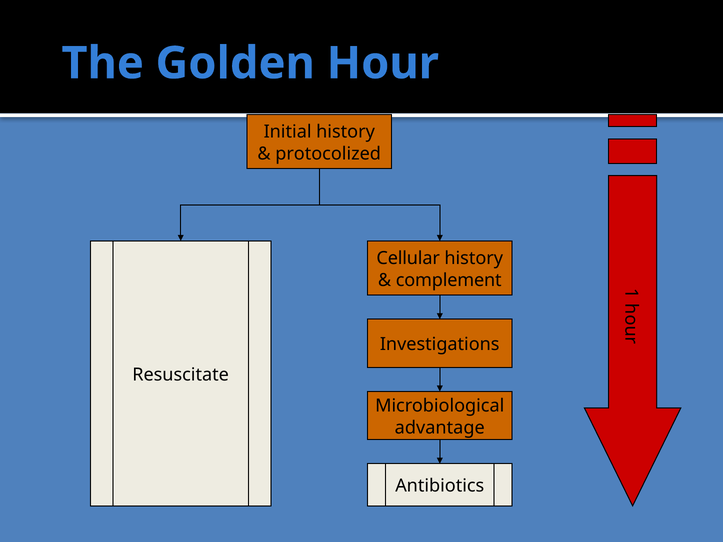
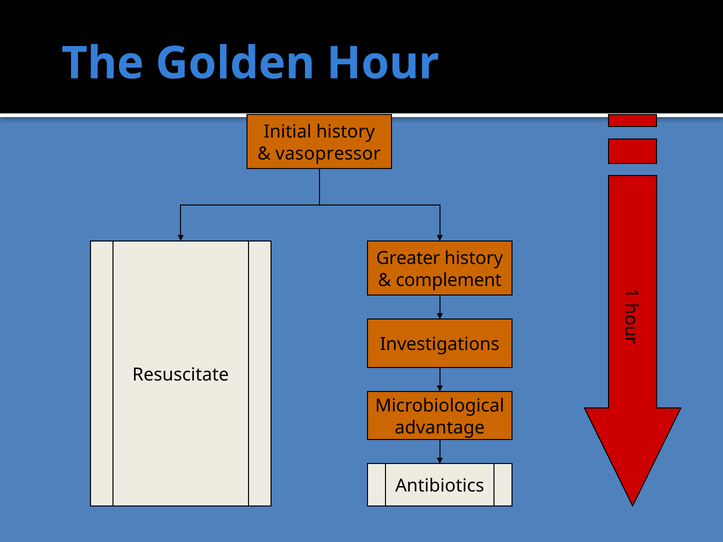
protocolized: protocolized -> vasopressor
Cellular: Cellular -> Greater
